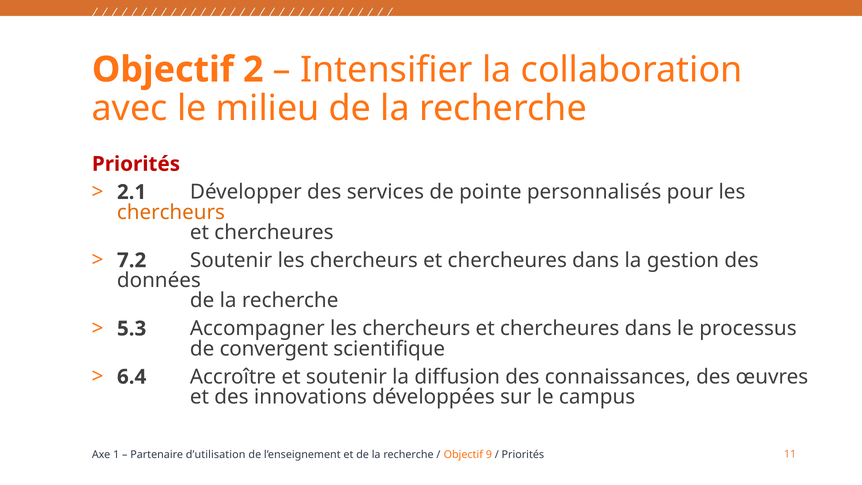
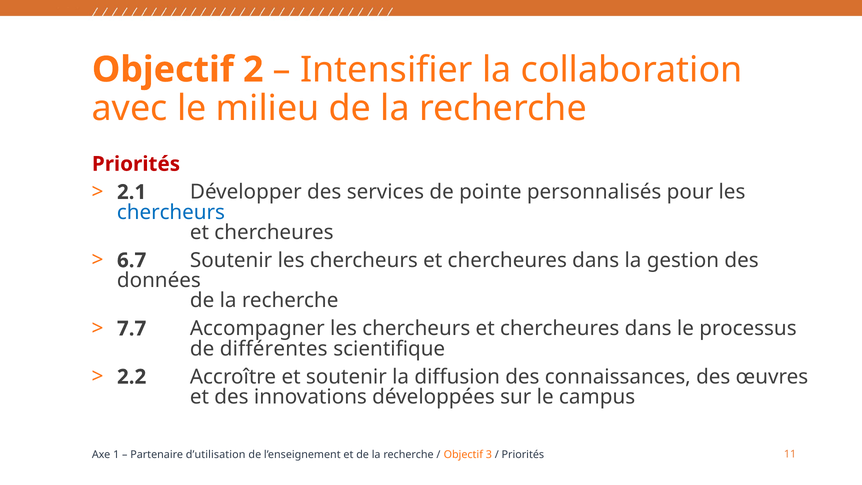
chercheurs at (171, 212) colour: orange -> blue
7.2: 7.2 -> 6.7
5.3: 5.3 -> 7.7
convergent: convergent -> différentes
6.4: 6.4 -> 2.2
9: 9 -> 3
